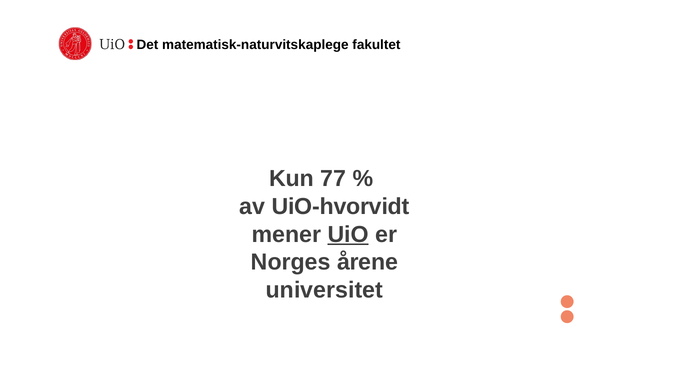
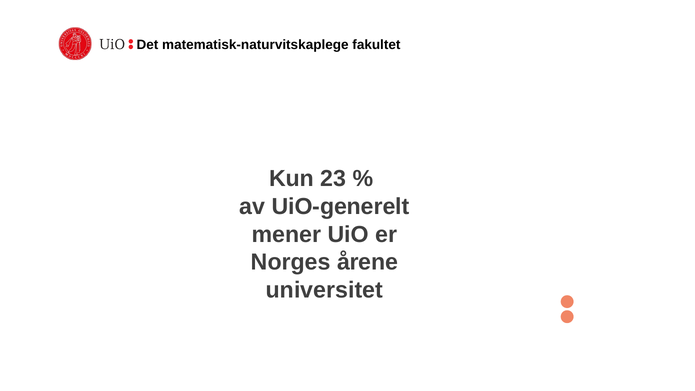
77: 77 -> 23
UiO-hvorvidt: UiO-hvorvidt -> UiO-generelt
UiO underline: present -> none
